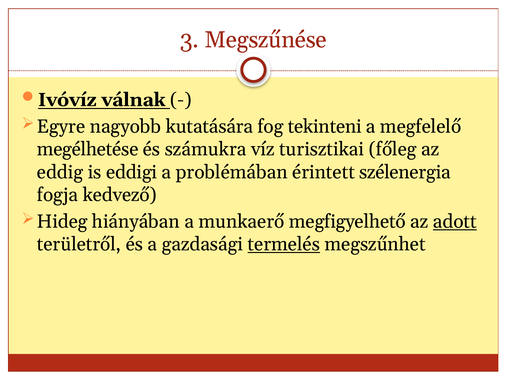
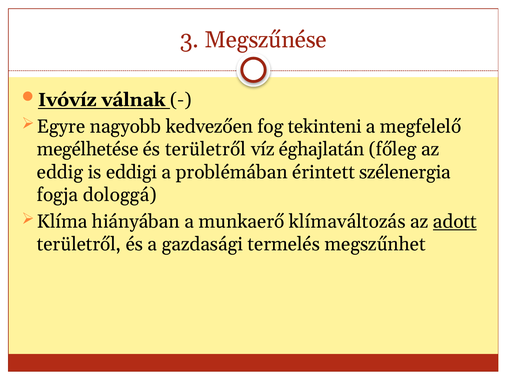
kutatására: kutatására -> kedvezően
és számukra: számukra -> területről
turisztikai: turisztikai -> éghajlatán
kedvező: kedvező -> dologgá
Hideg: Hideg -> Klíma
megfigyelhető: megfigyelhető -> klímaváltozás
termelés underline: present -> none
